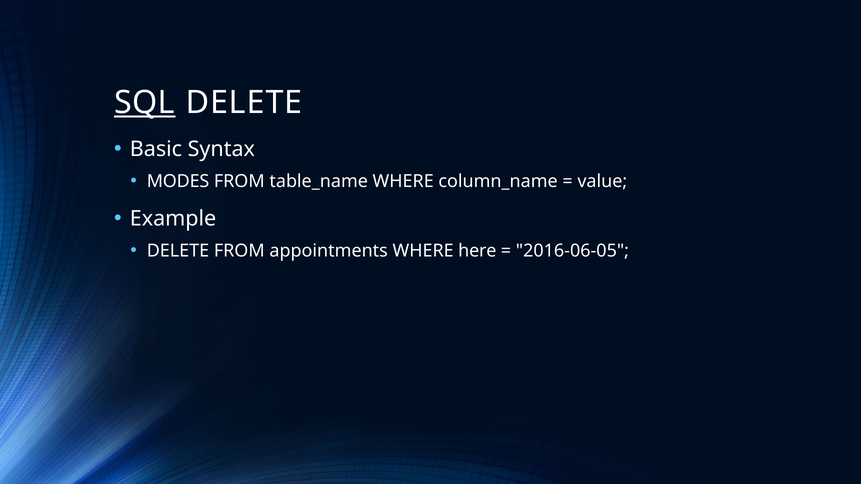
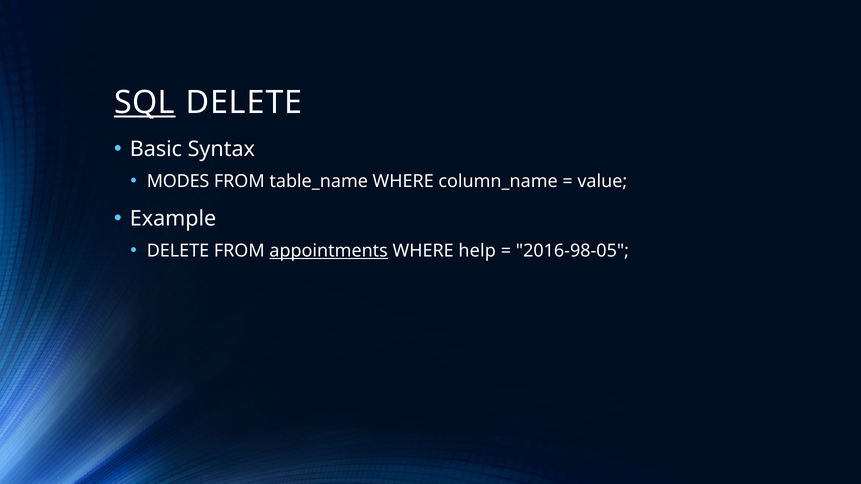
appointments underline: none -> present
here: here -> help
2016-06-05: 2016-06-05 -> 2016-98-05
